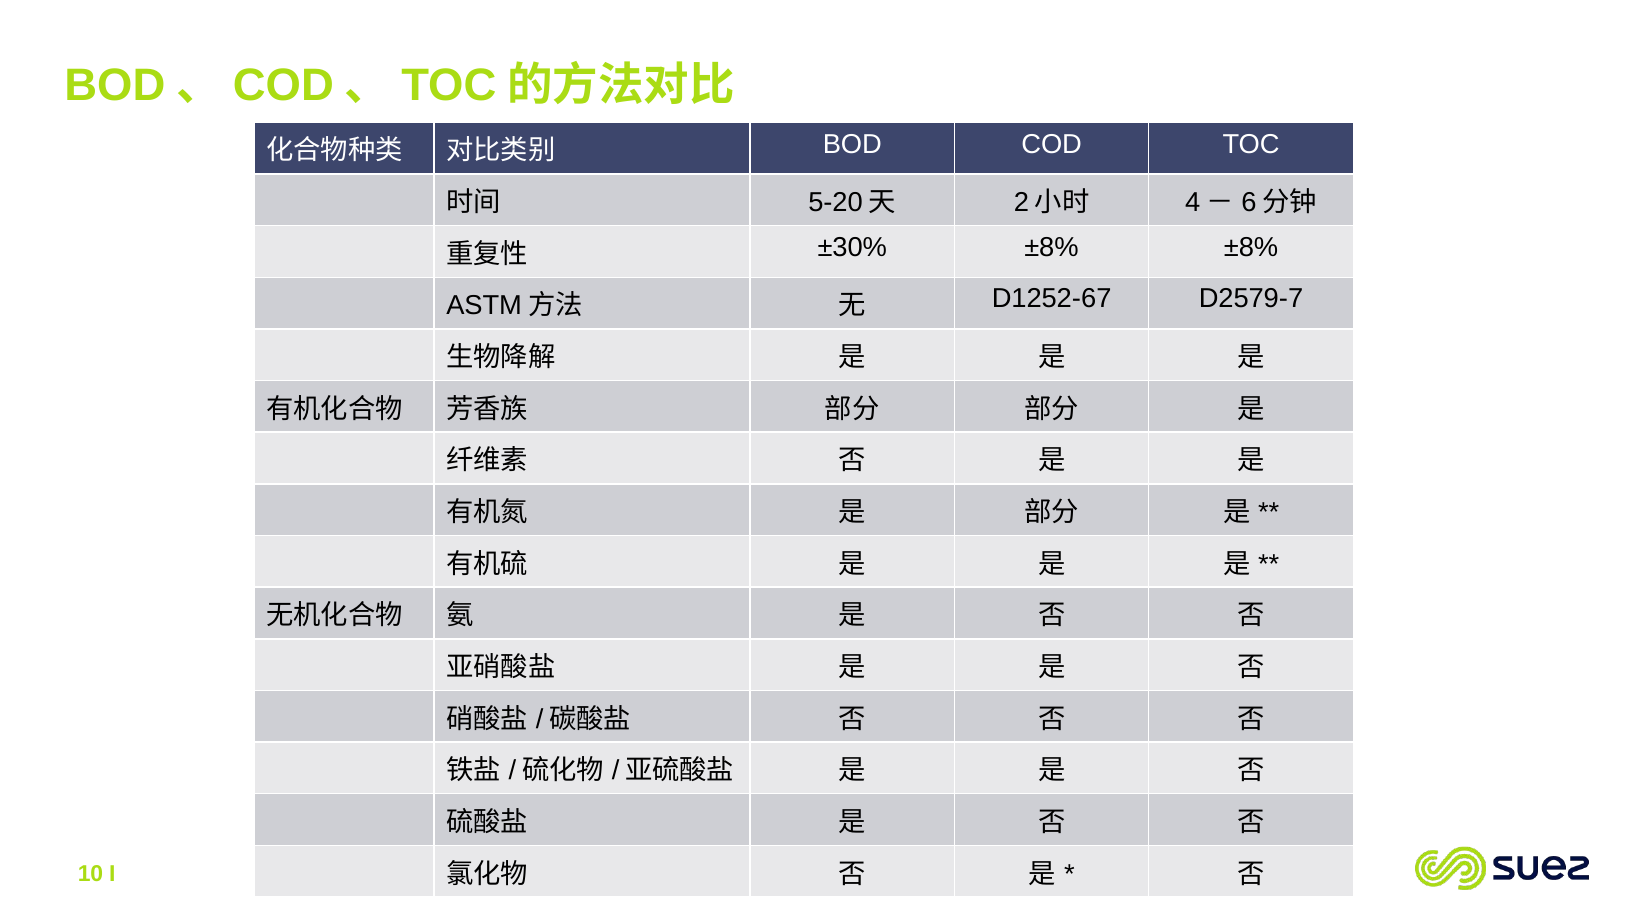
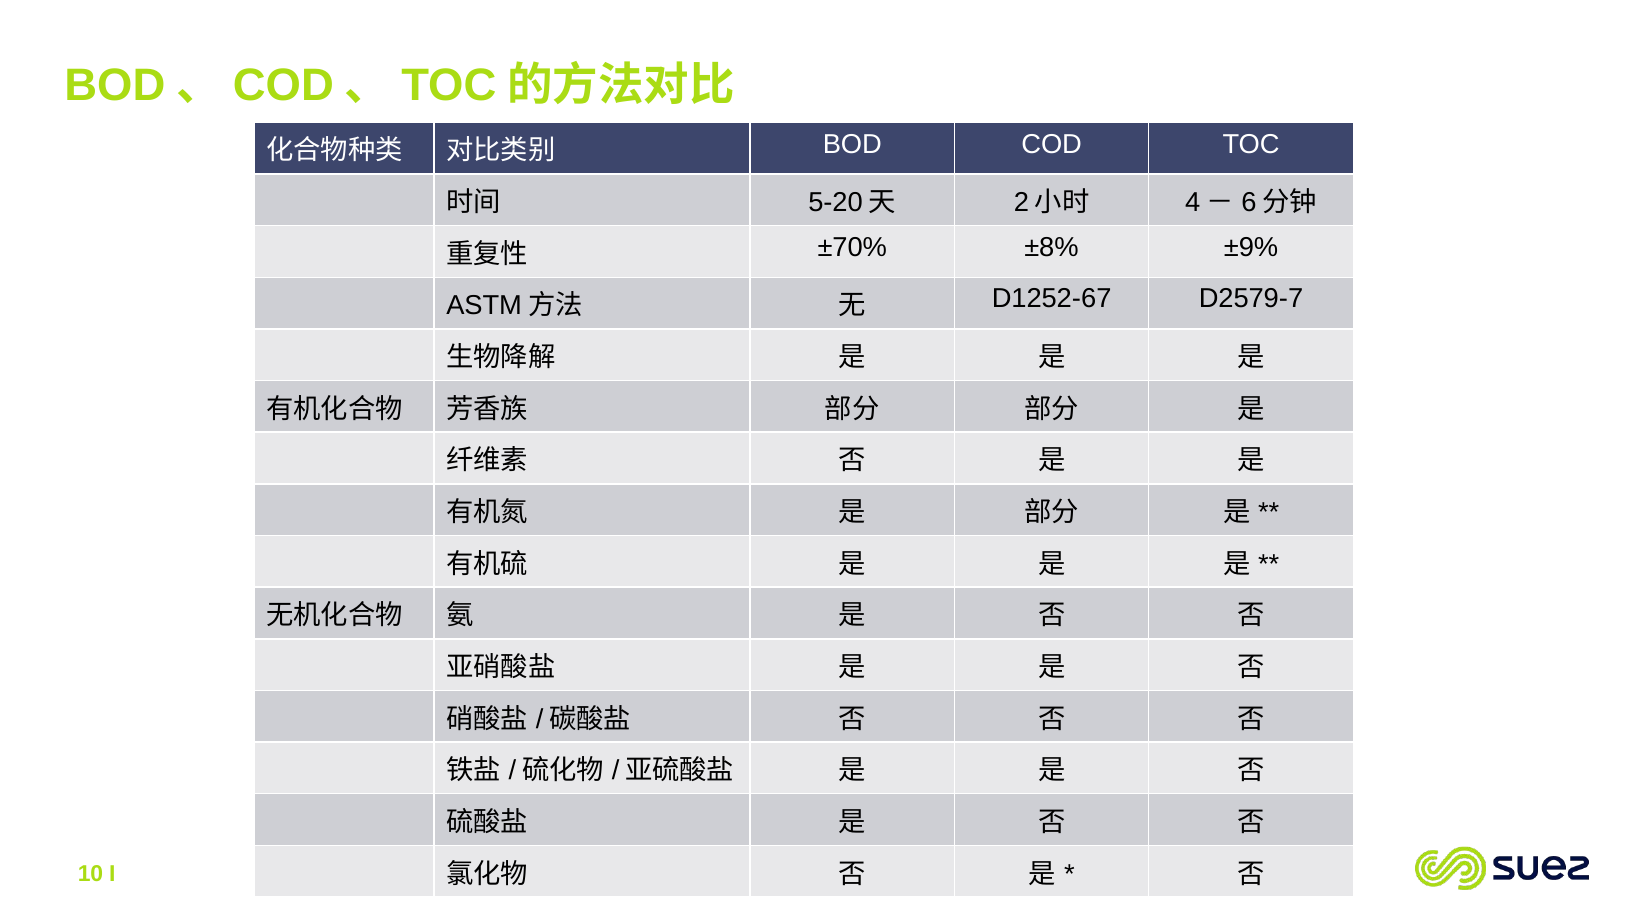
±30%: ±30% -> ±70%
±8% ±8%: ±8% -> ±9%
